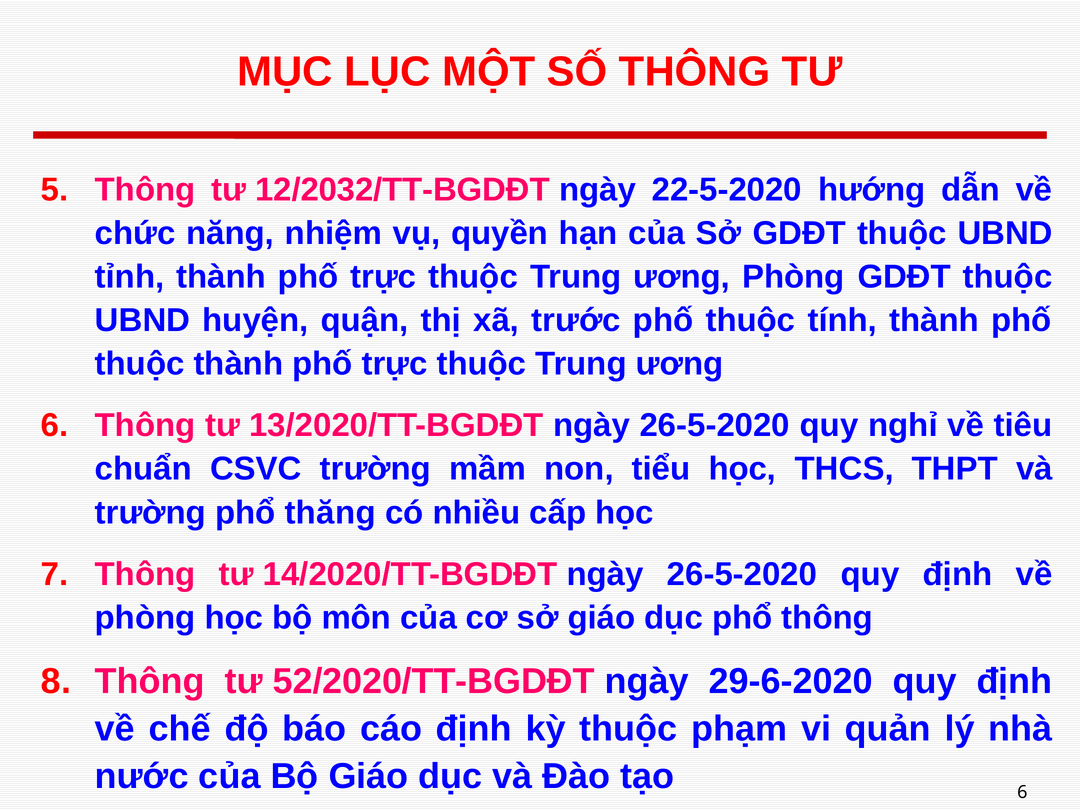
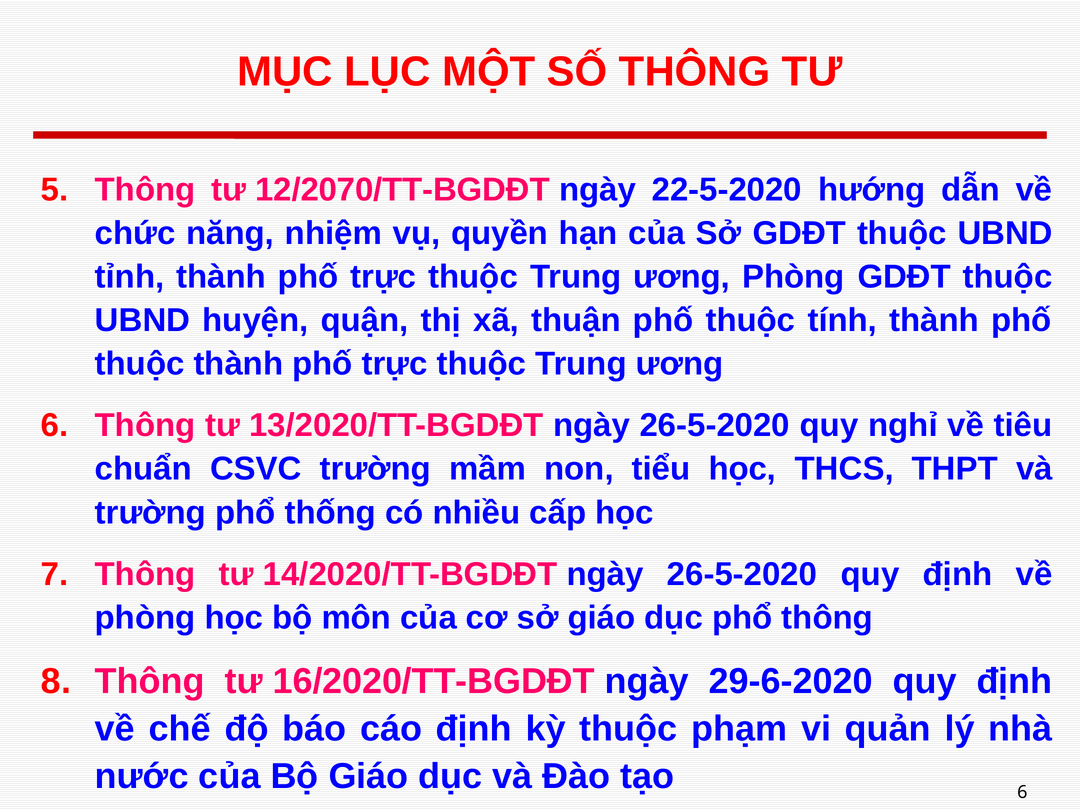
12/2032/TT-BGDĐT: 12/2032/TT-BGDĐT -> 12/2070/TT-BGDĐT
trước: trước -> thuận
thăng: thăng -> thống
52/2020/TT-BGDĐT: 52/2020/TT-BGDĐT -> 16/2020/TT-BGDĐT
